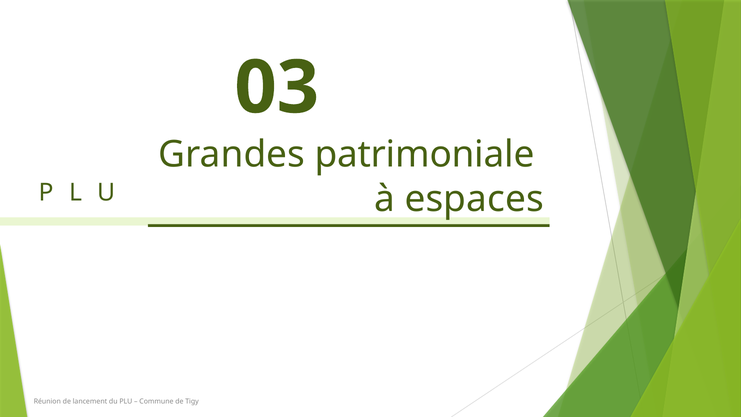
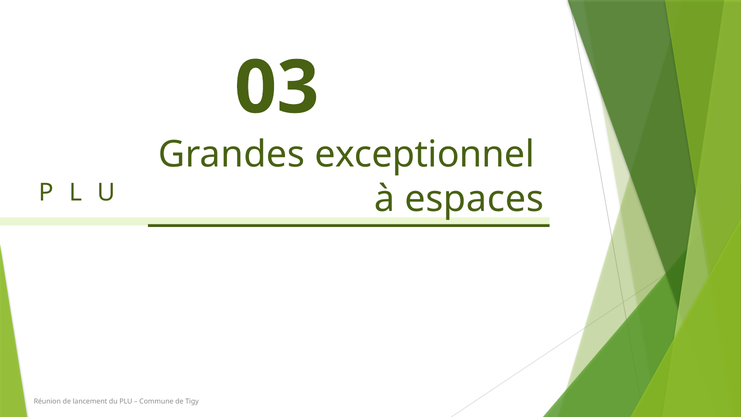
patrimoniale: patrimoniale -> exceptionnel
